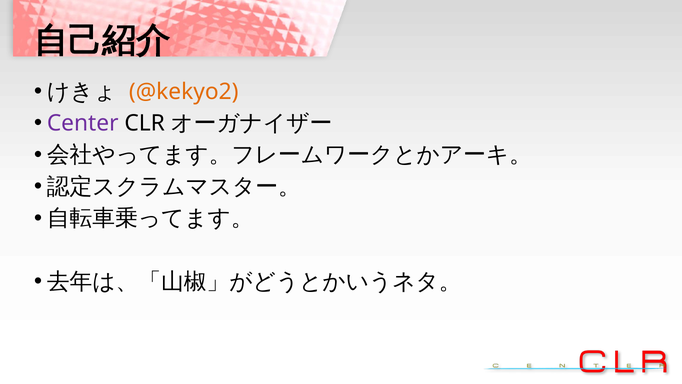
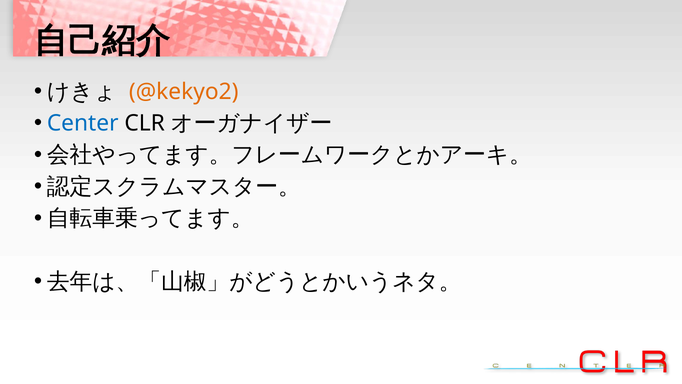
Center colour: purple -> blue
